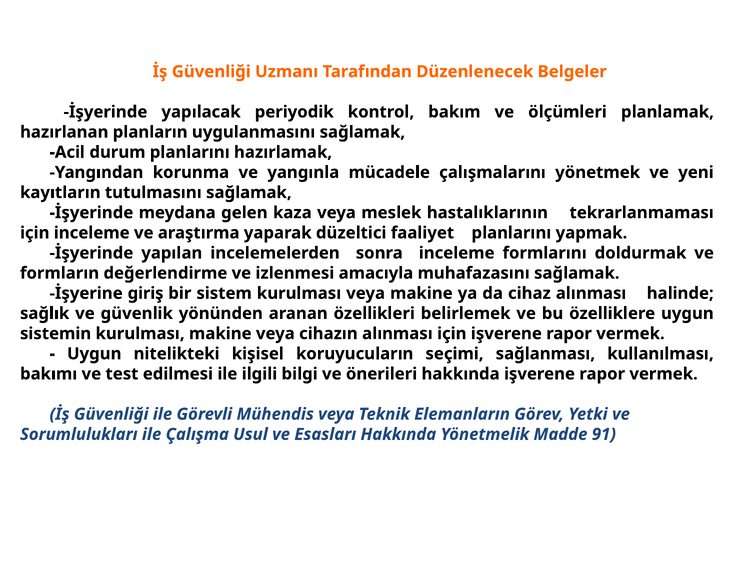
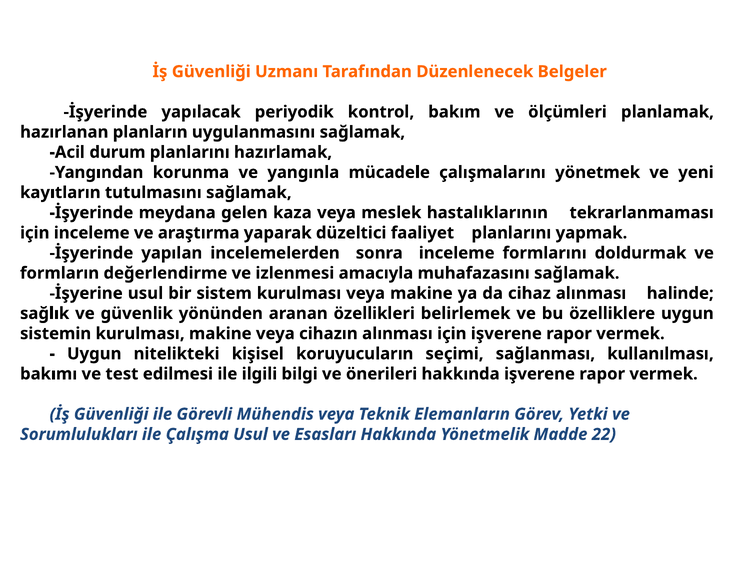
İşyerine giriş: giriş -> usul
91: 91 -> 22
